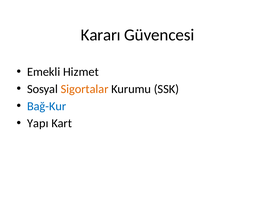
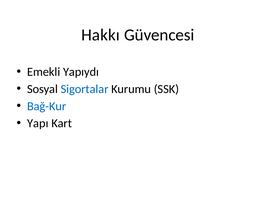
Kararı: Kararı -> Hakkı
Hizmet: Hizmet -> Yapıydı
Sigortalar colour: orange -> blue
